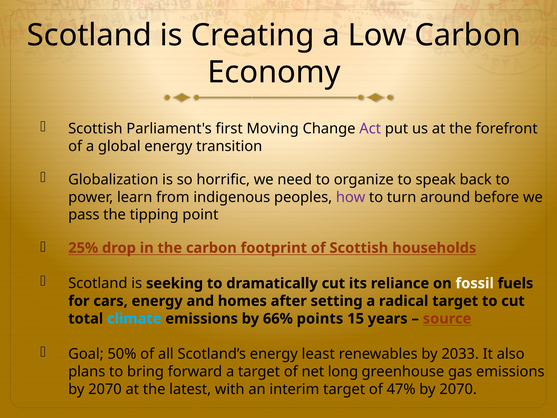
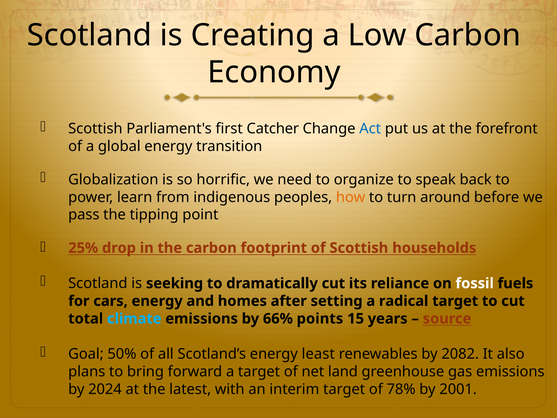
Moving: Moving -> Catcher
Act colour: purple -> blue
how colour: purple -> orange
2033: 2033 -> 2082
long: long -> land
2070 at (105, 389): 2070 -> 2024
47%: 47% -> 78%
2070 at (458, 389): 2070 -> 2001
